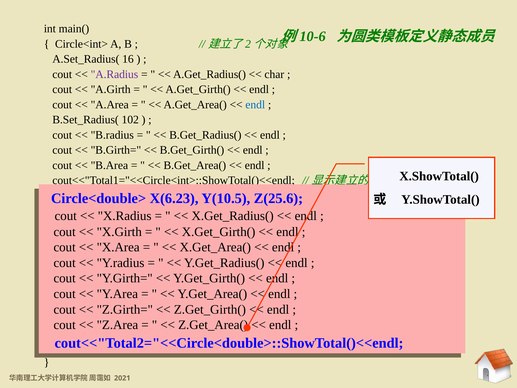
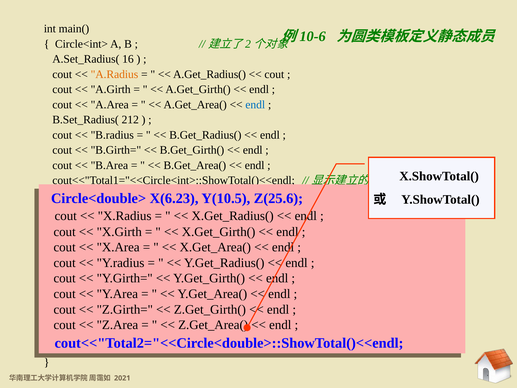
A.Radius colour: purple -> orange
char at (274, 74): char -> cout
102: 102 -> 212
